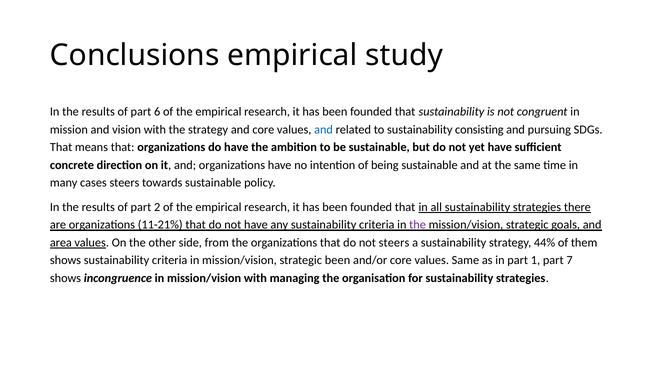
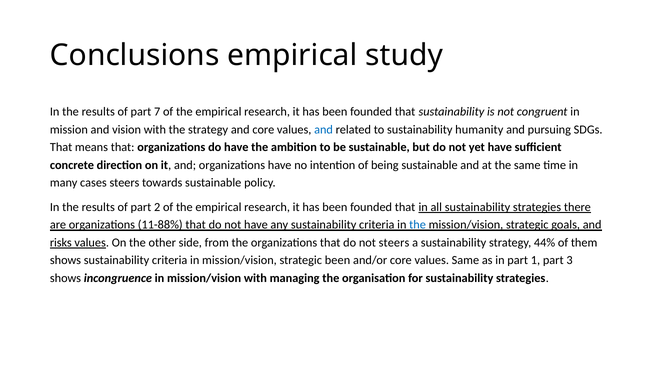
6: 6 -> 7
consisting: consisting -> humanity
11-21%: 11-21% -> 11-88%
the at (418, 225) colour: purple -> blue
area: area -> risks
7: 7 -> 3
